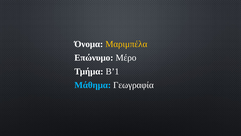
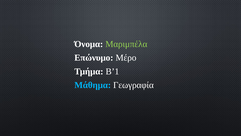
Μαριμπέλα colour: yellow -> light green
